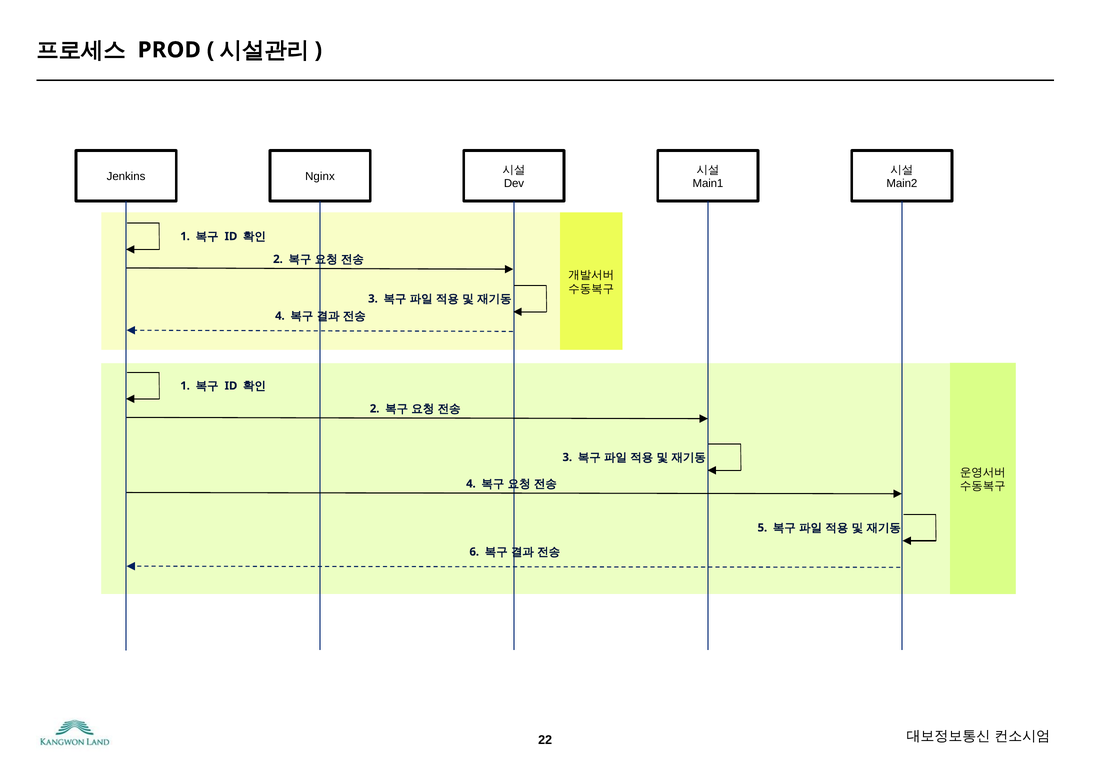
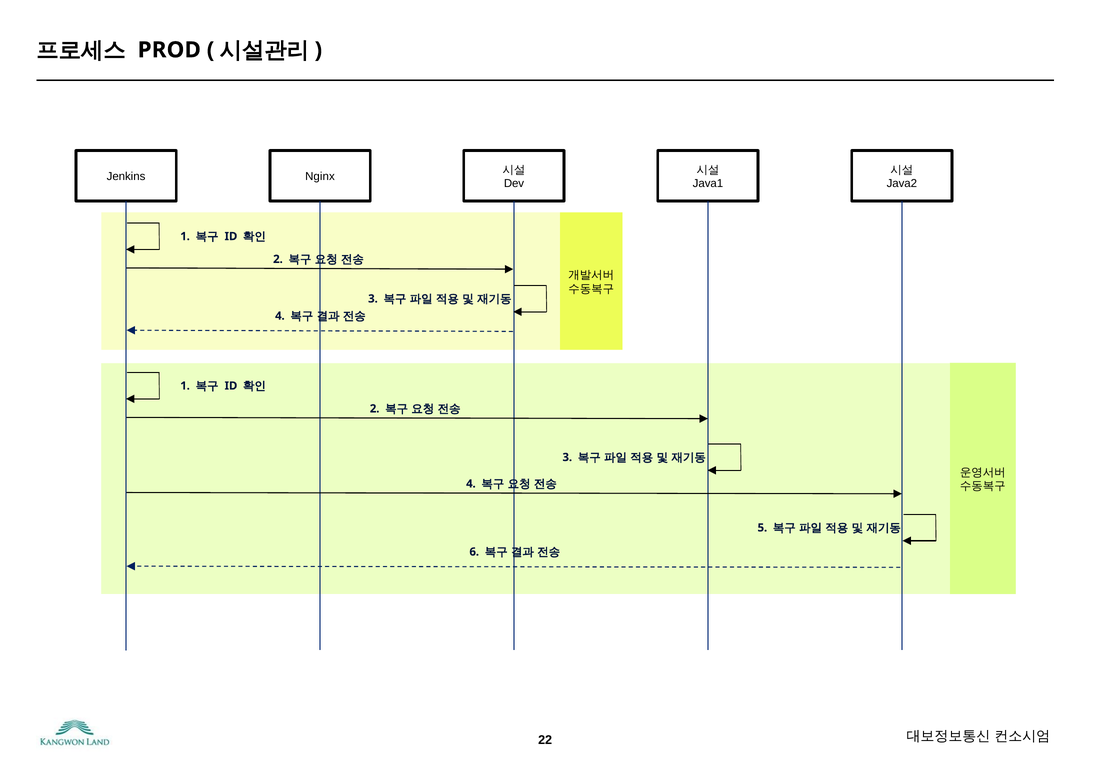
Main1: Main1 -> Java1
Main2: Main2 -> Java2
